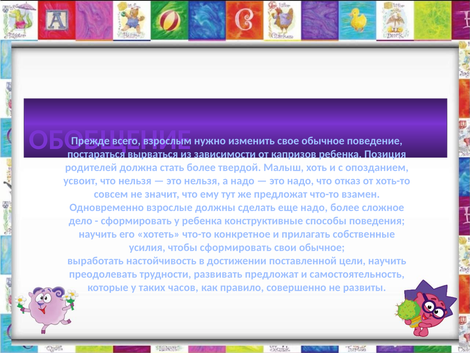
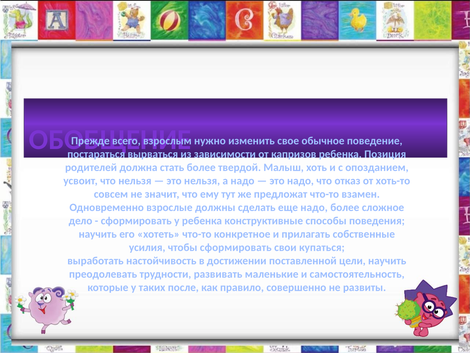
свои обычное: обычное -> купаться
развивать предложат: предложат -> маленькие
часов: часов -> после
